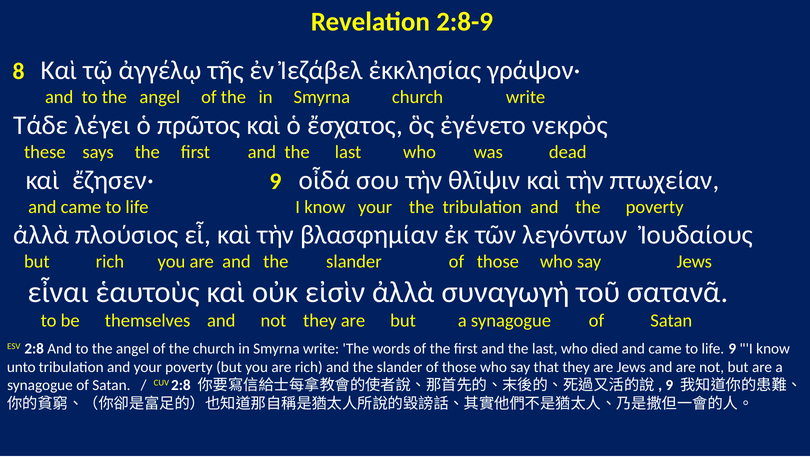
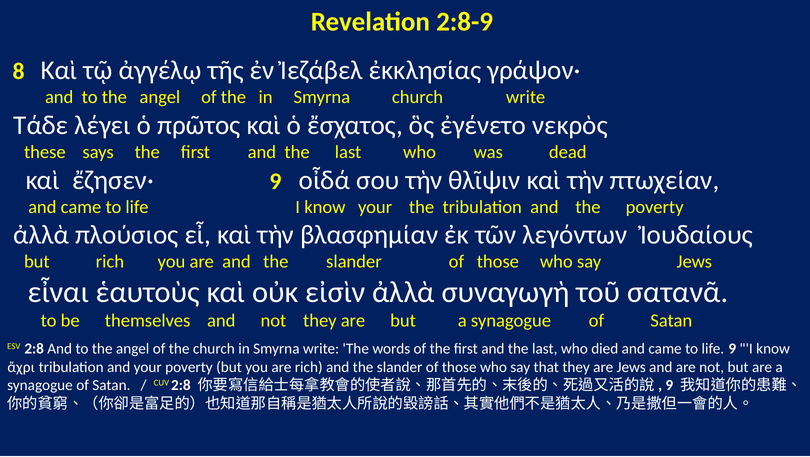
unto: unto -> ἄχρι
